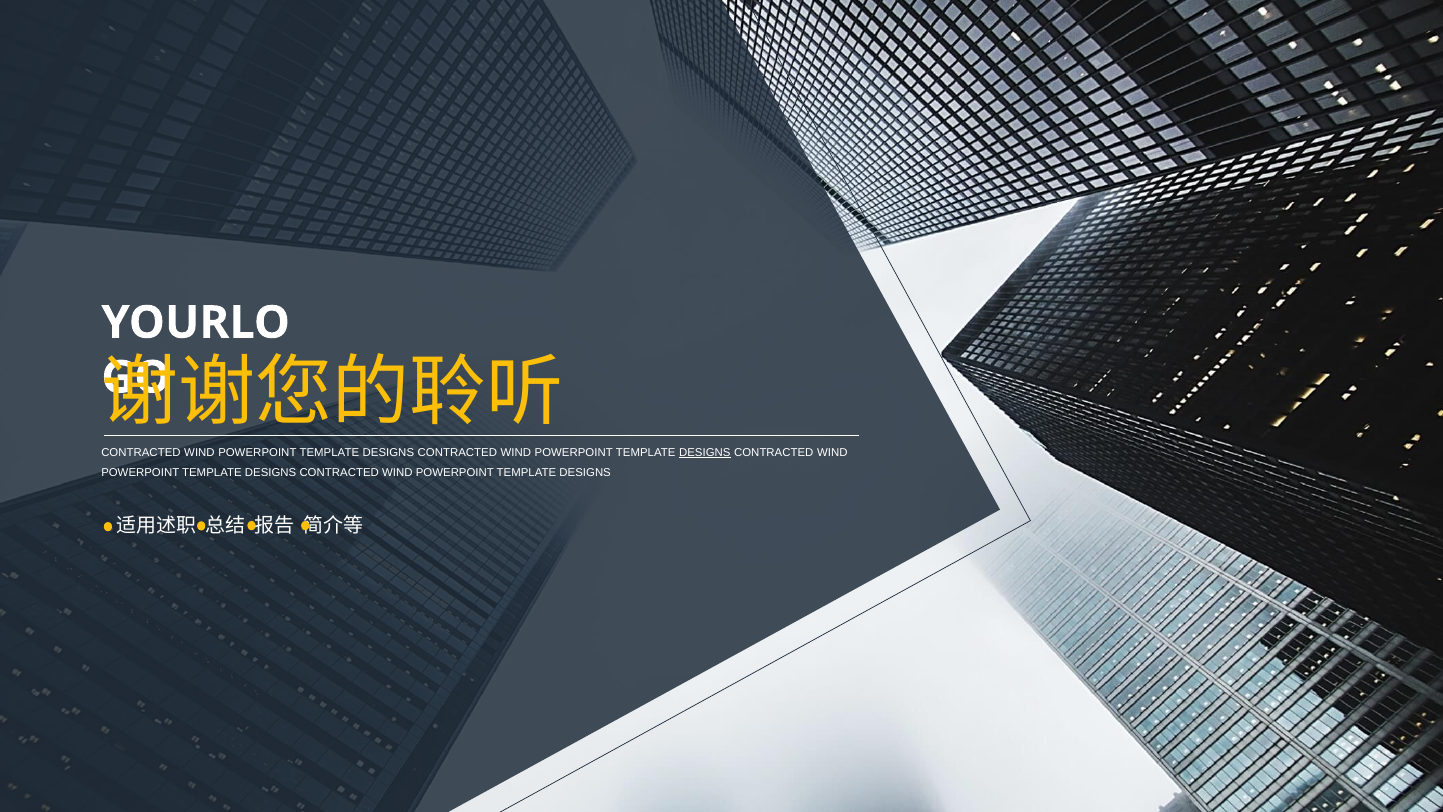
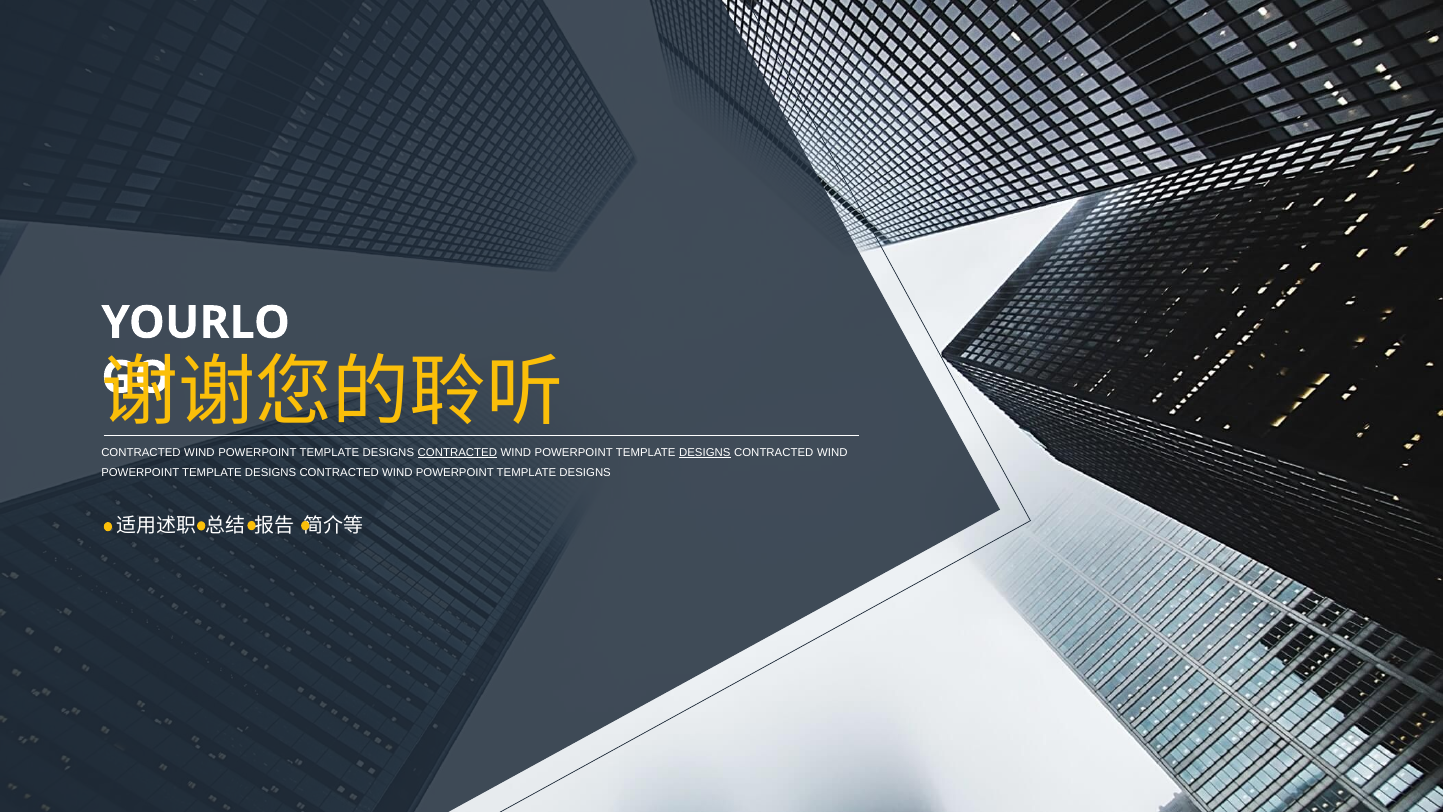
CONTRACTED at (457, 452) underline: none -> present
